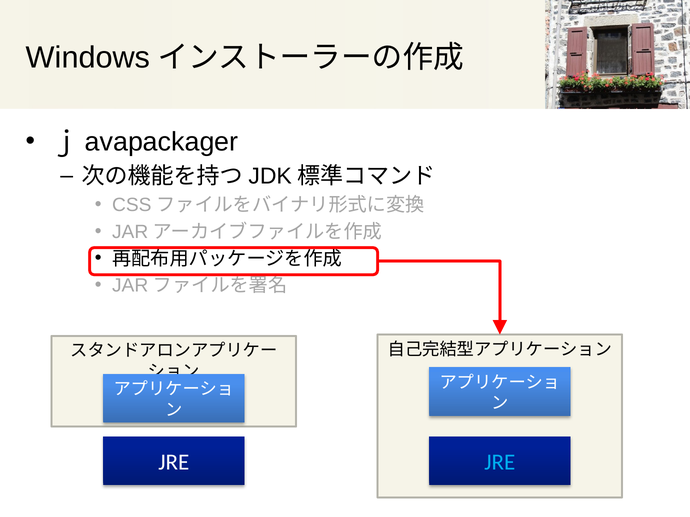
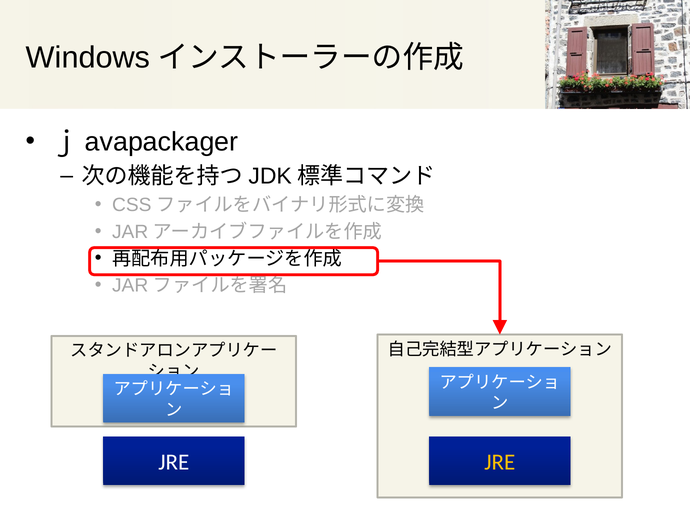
JRE at (500, 463) colour: light blue -> yellow
